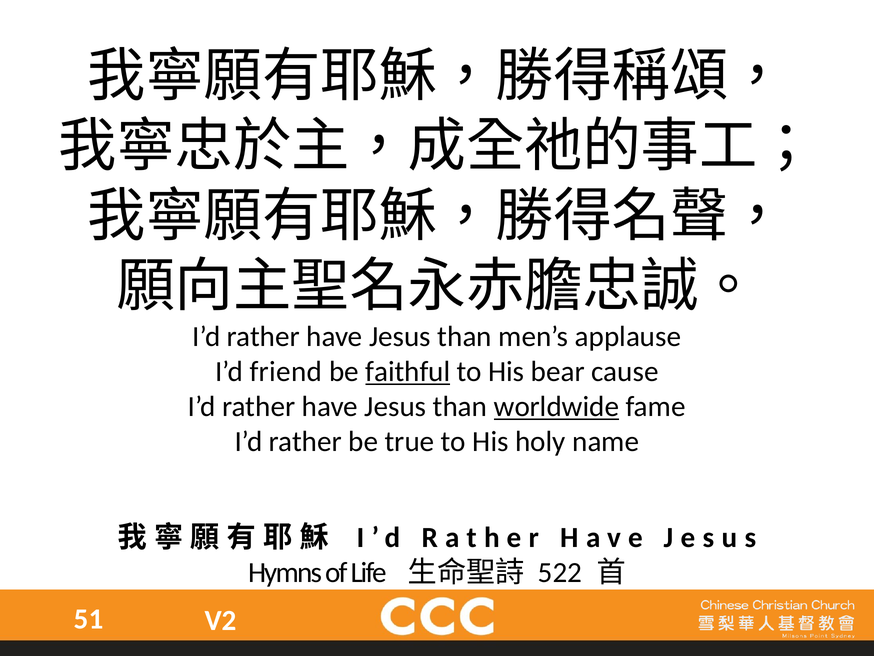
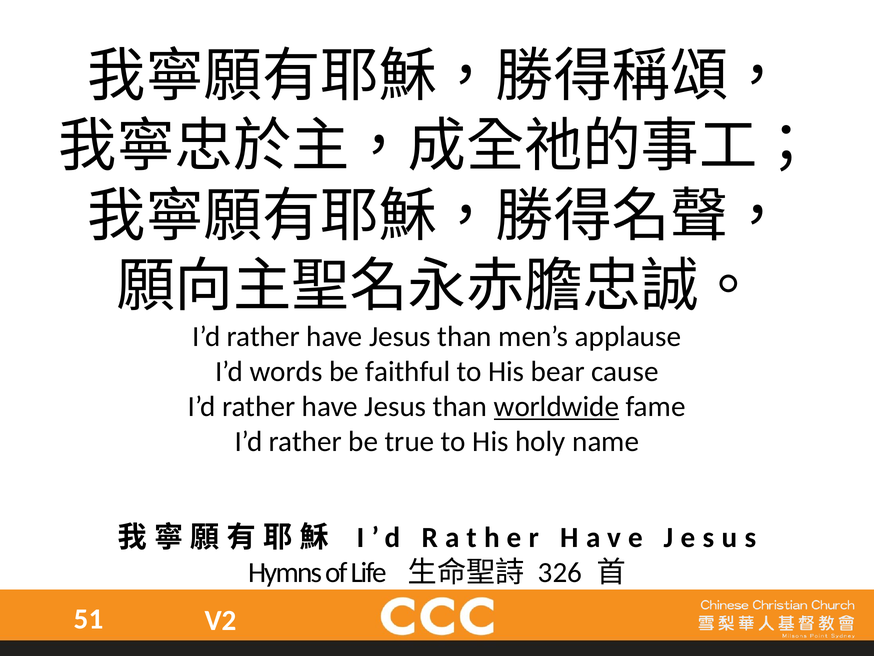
friend: friend -> words
faithful underline: present -> none
522: 522 -> 326
